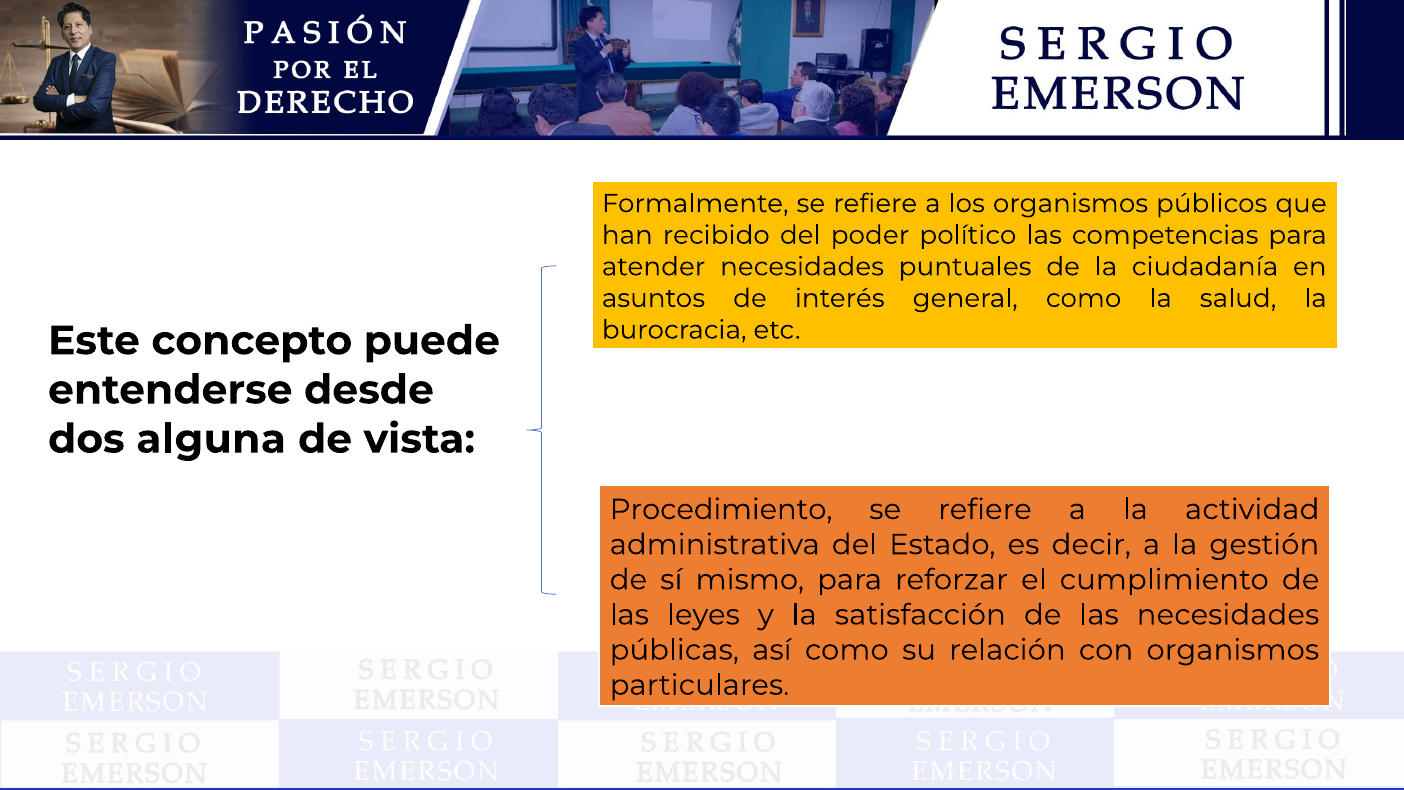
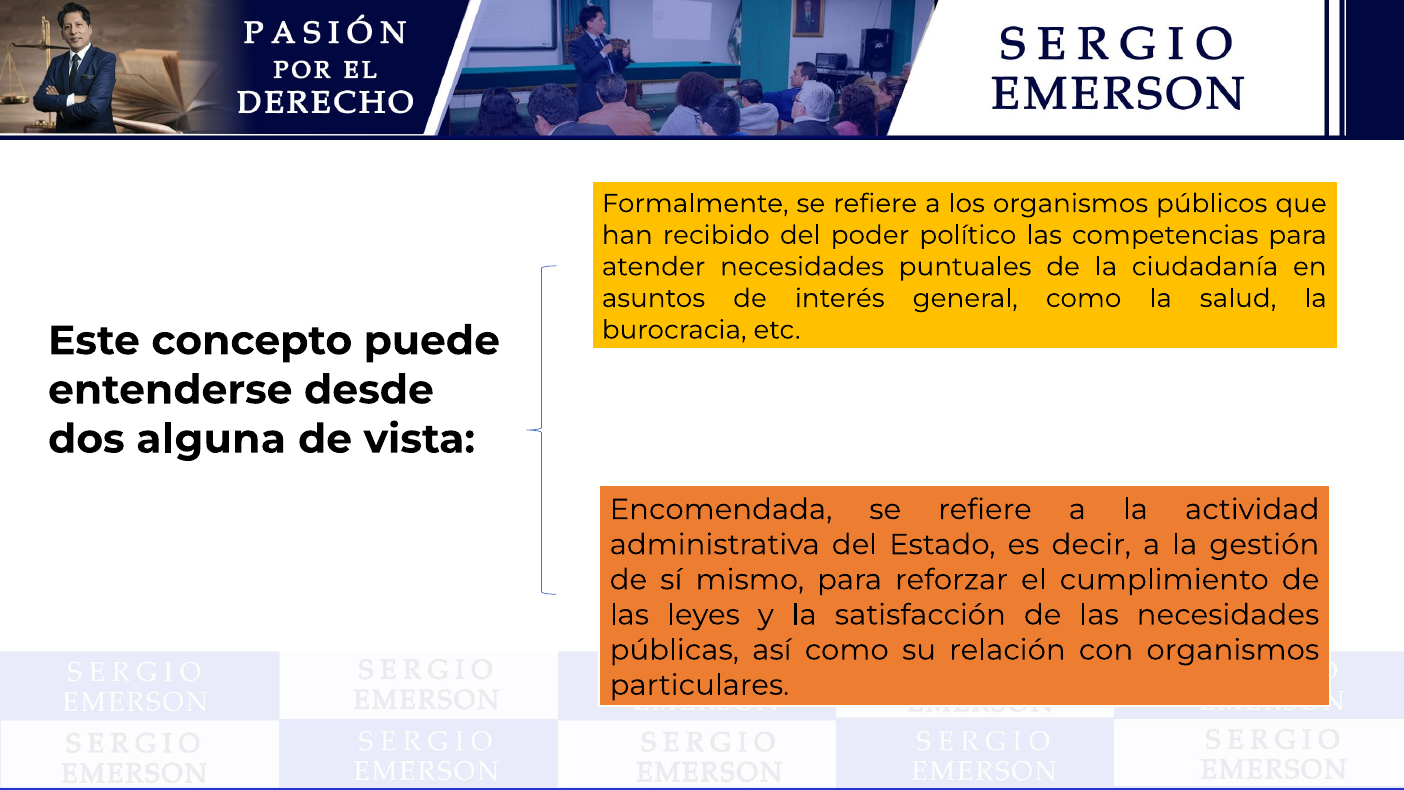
Procedimiento: Procedimiento -> Encomendada
